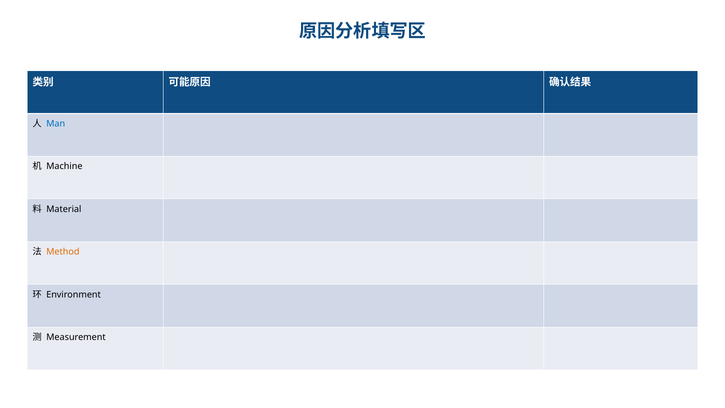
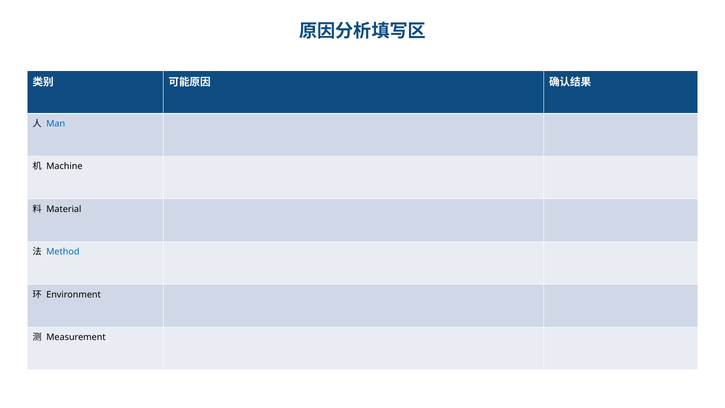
Method colour: orange -> blue
